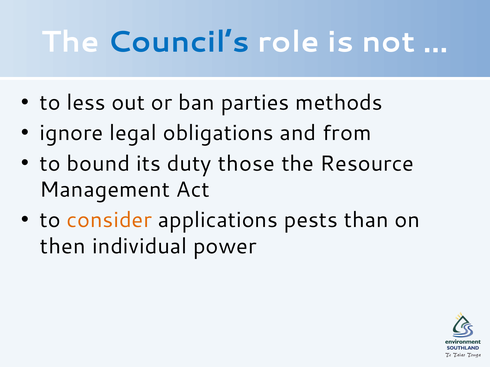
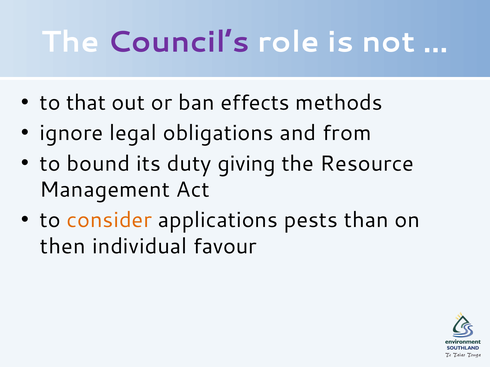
Council’s colour: blue -> purple
less: less -> that
parties: parties -> effects
those: those -> giving
power: power -> favour
